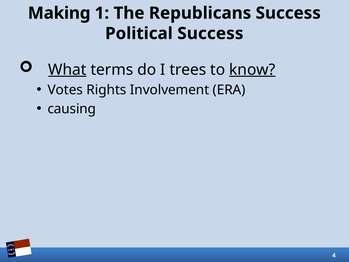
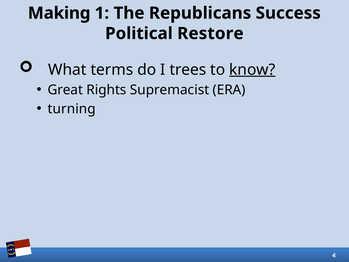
Political Success: Success -> Restore
What underline: present -> none
Votes: Votes -> Great
Involvement: Involvement -> Supremacist
causing: causing -> turning
